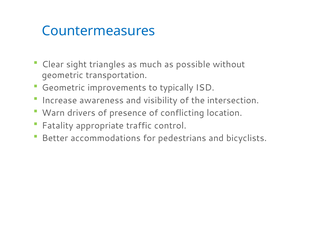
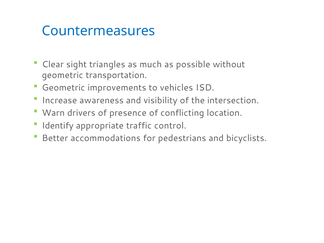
typically: typically -> vehicles
Fatality: Fatality -> Identify
